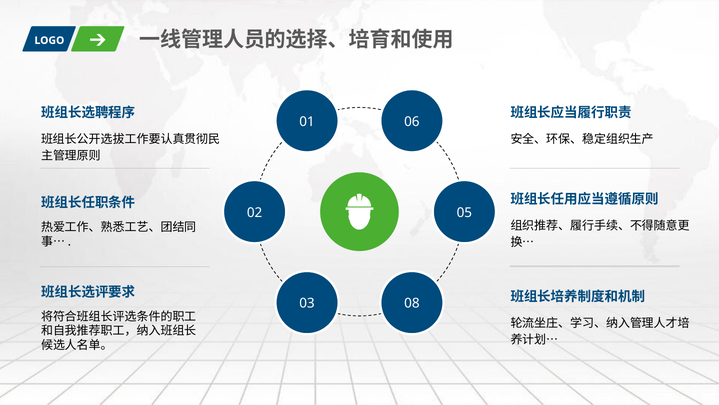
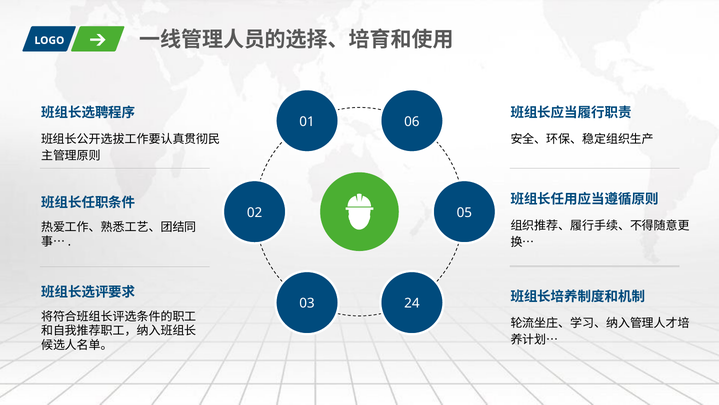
08: 08 -> 24
